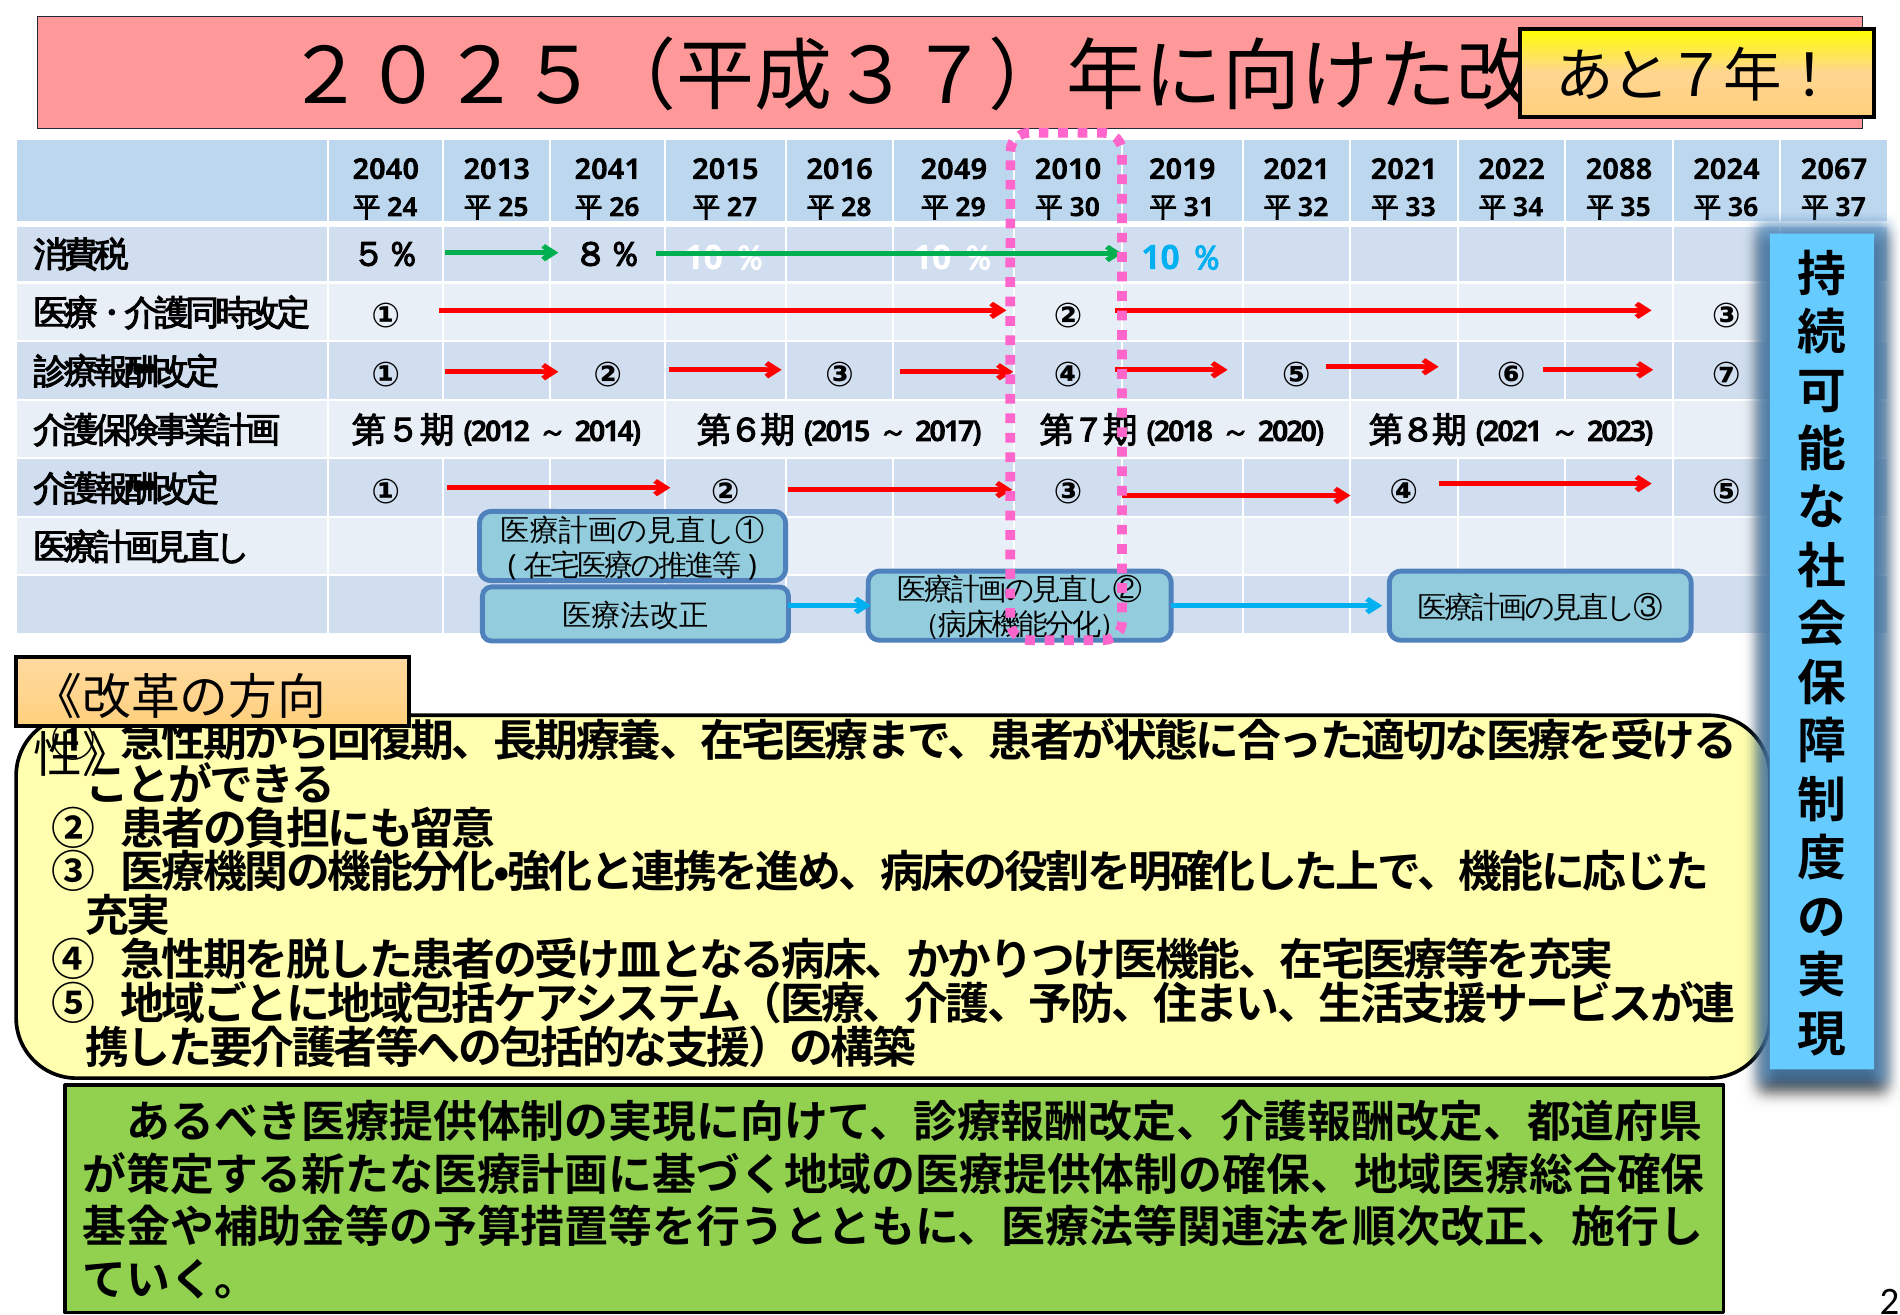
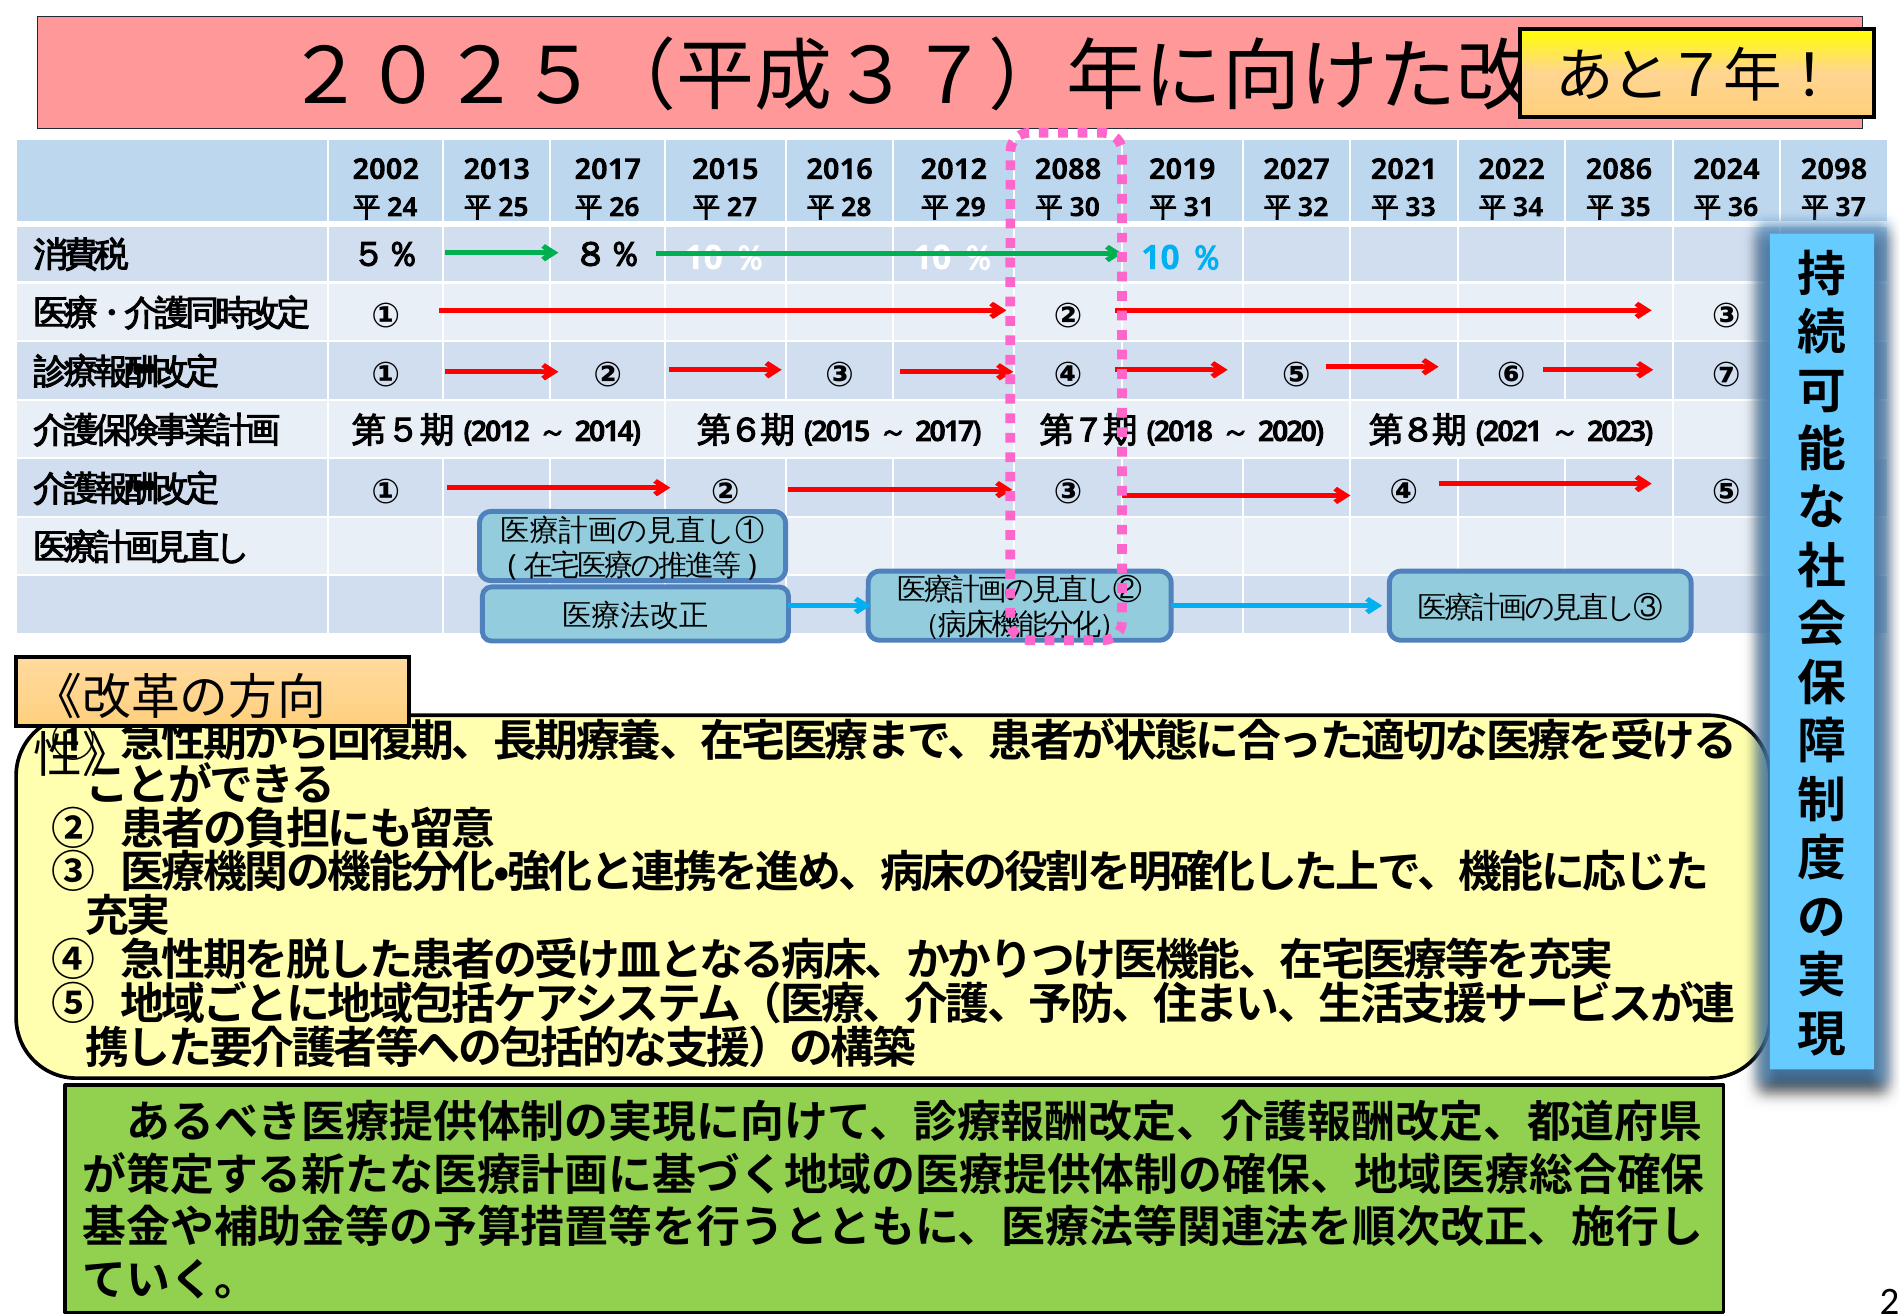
2040: 2040 -> 2002
2041 at (608, 170): 2041 -> 2017
2049 at (954, 170): 2049 -> 2012
2010: 2010 -> 2088
2021 at (1296, 170): 2021 -> 2027
2088: 2088 -> 2086
2067: 2067 -> 2098
